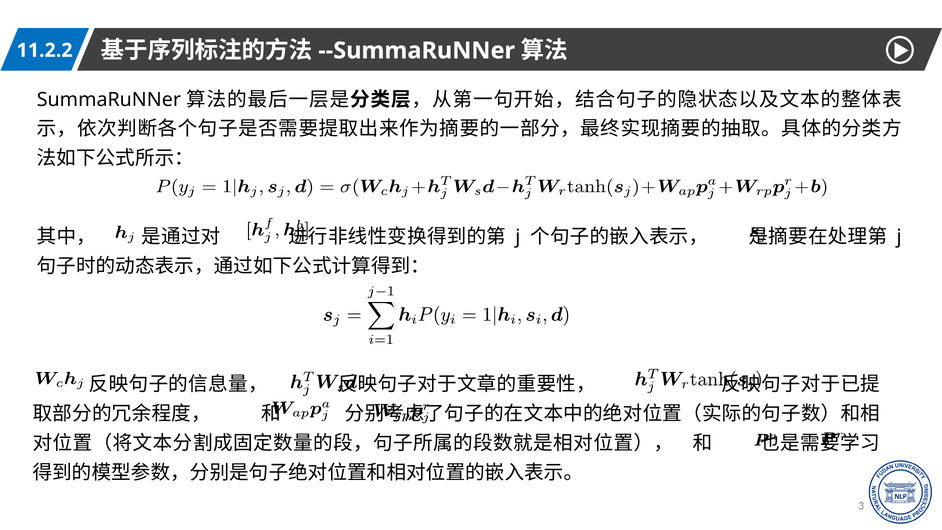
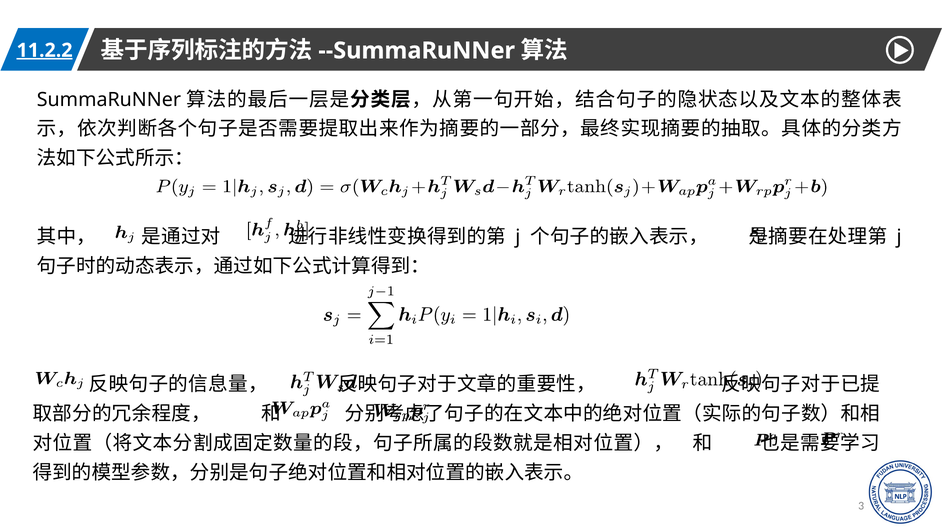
11.2.2 underline: none -> present
